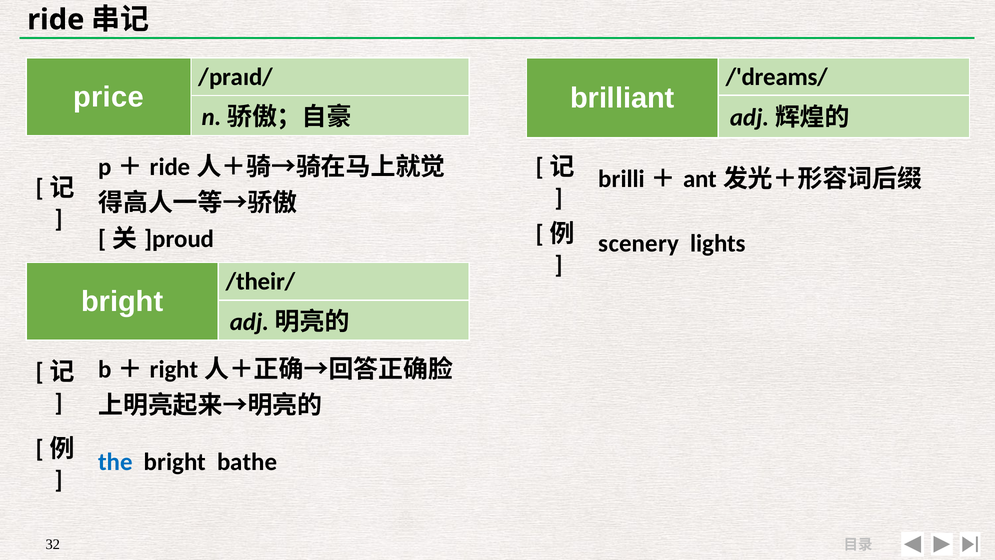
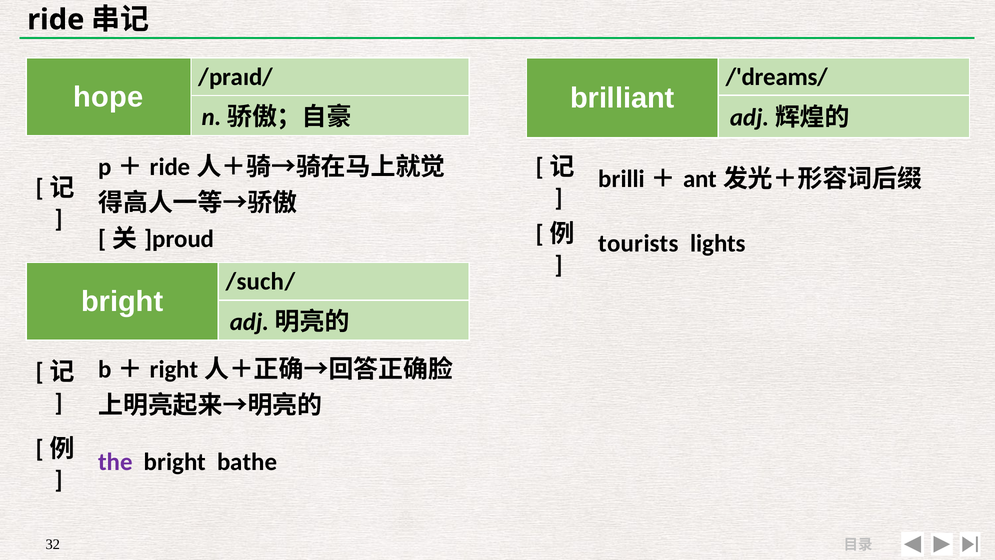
price: price -> hope
scenery: scenery -> tourists
/their/: /their/ -> /such/
the colour: blue -> purple
